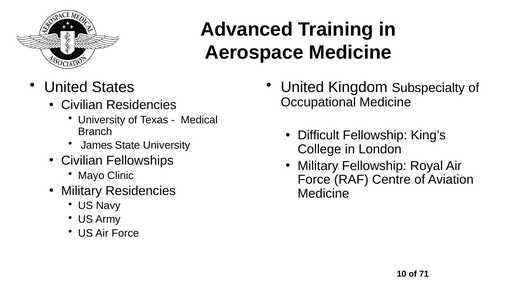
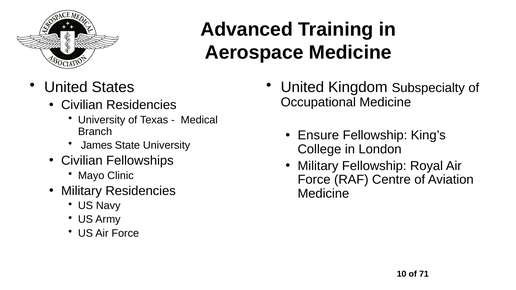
Difficult: Difficult -> Ensure
